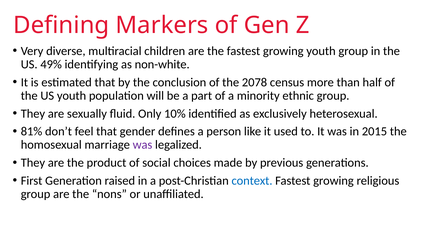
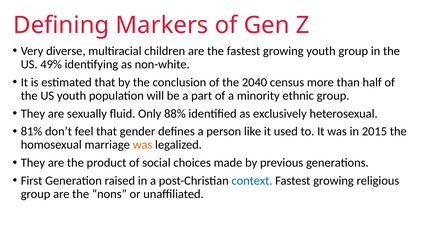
2078: 2078 -> 2040
10%: 10% -> 88%
was at (143, 145) colour: purple -> orange
